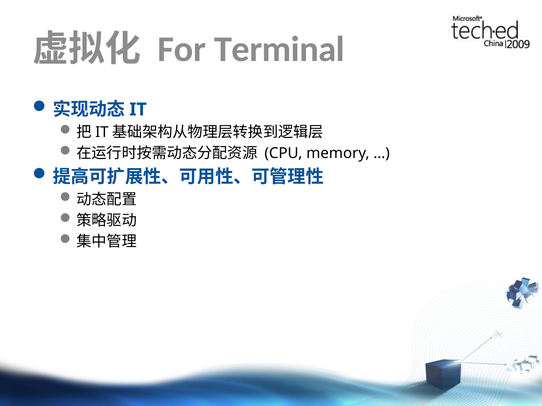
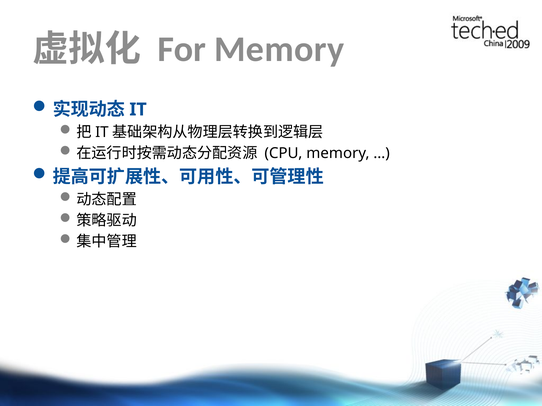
For Terminal: Terminal -> Memory
